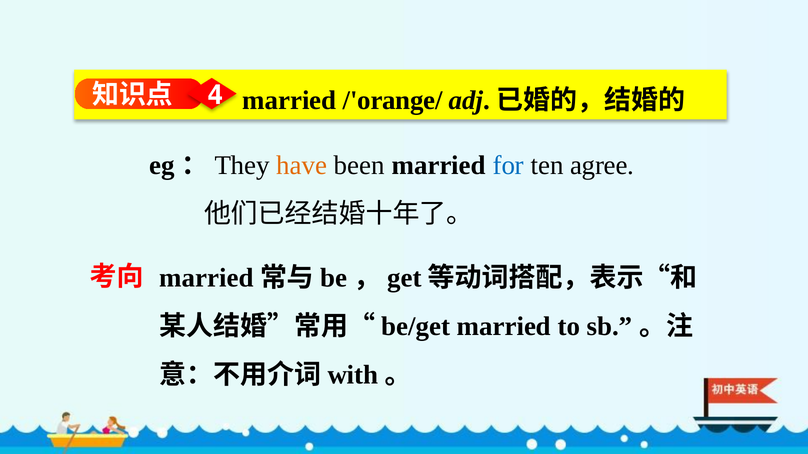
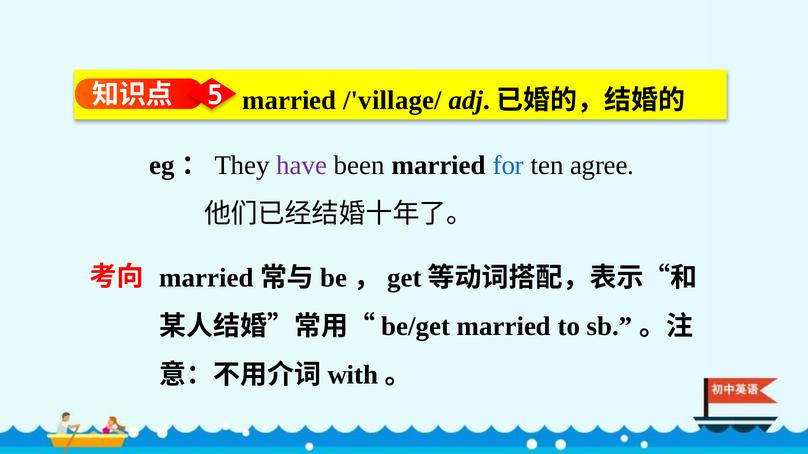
4: 4 -> 5
/'orange/: /'orange/ -> /'village/
have colour: orange -> purple
